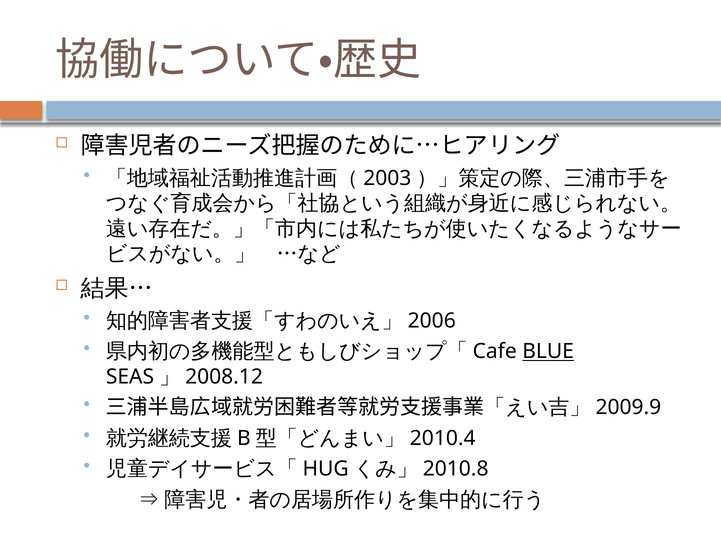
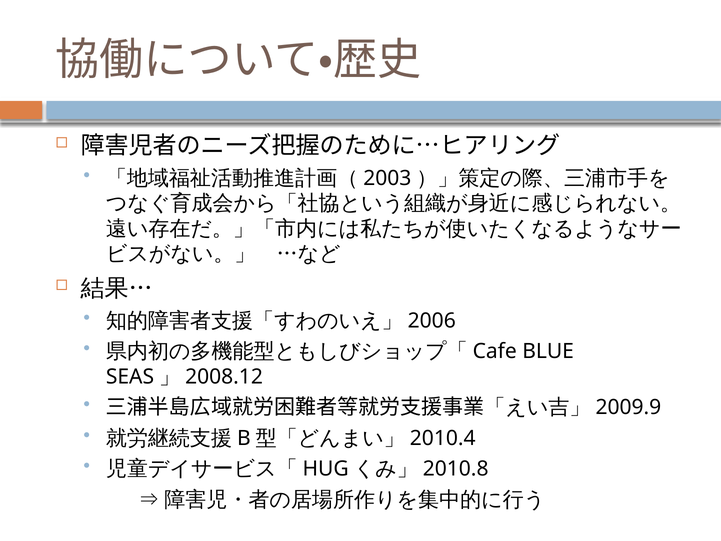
BLUE underline: present -> none
